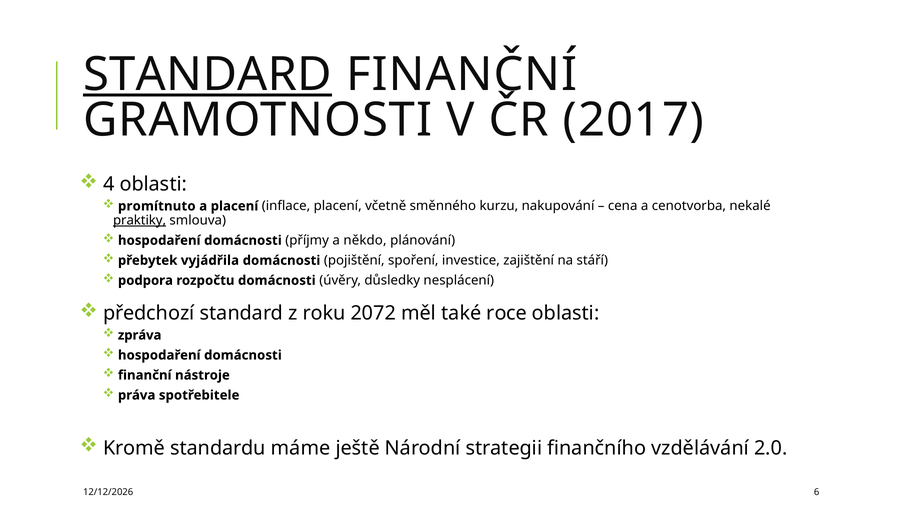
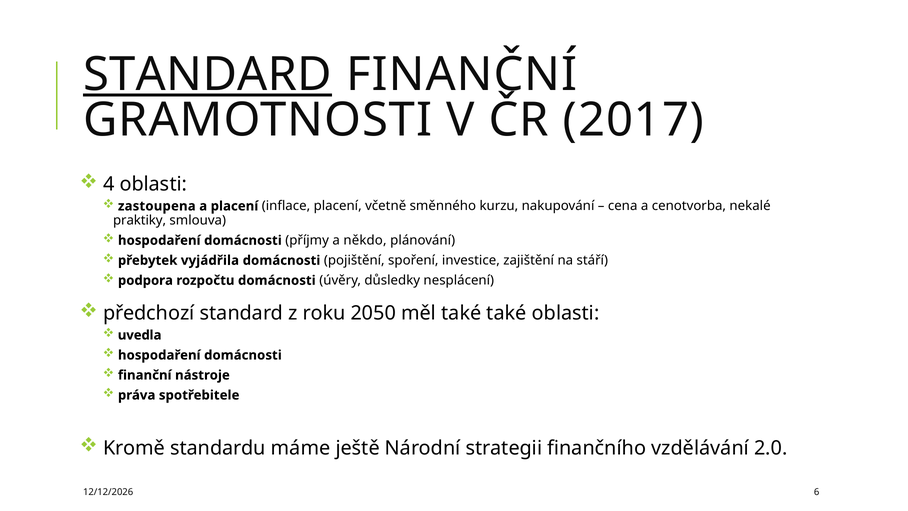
promítnuto: promítnuto -> zastoupena
praktiky underline: present -> none
2072: 2072 -> 2050
také roce: roce -> také
zpráva: zpráva -> uvedla
